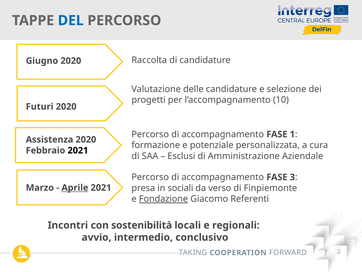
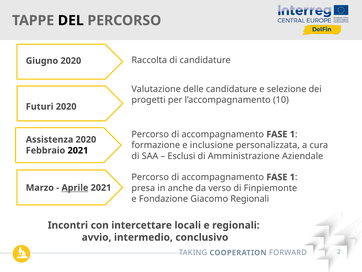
DEL colour: blue -> black
potenziale: potenziale -> inclusione
3 at (292, 177): 3 -> 1
sociali: sociali -> anche
Fondazione underline: present -> none
Giacomo Referenti: Referenti -> Regionali
sostenibilità: sostenibilità -> intercettare
